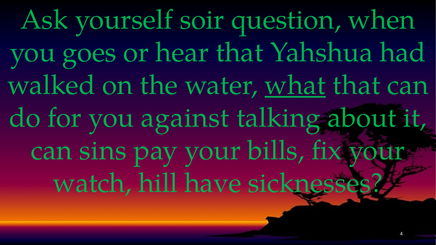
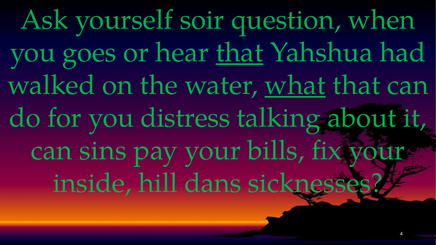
that at (239, 53) underline: none -> present
against: against -> distress
watch: watch -> inside
have: have -> dans
